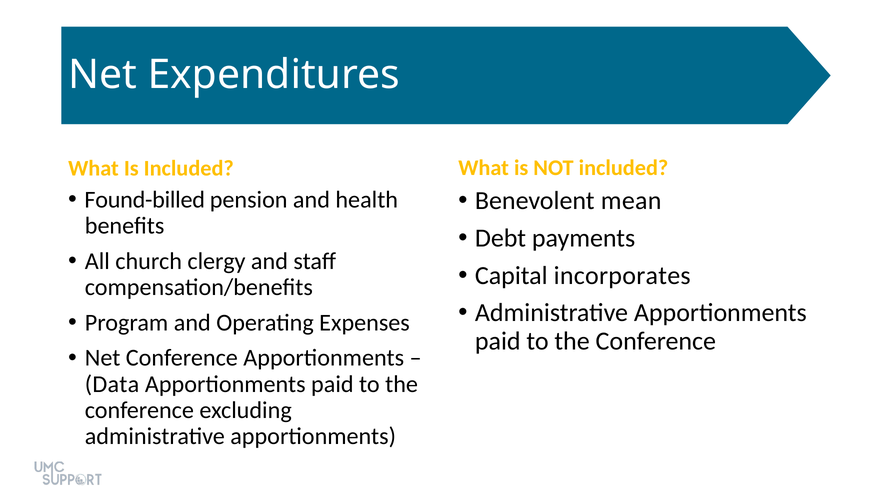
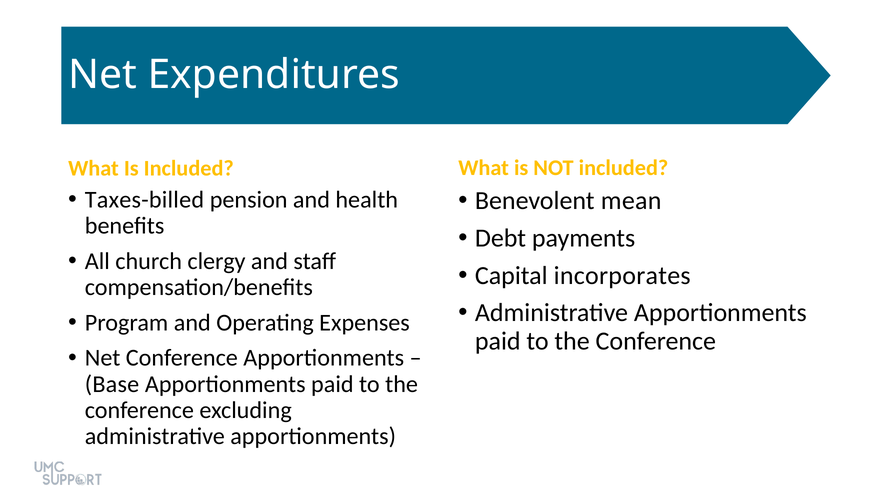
Found-billed: Found-billed -> Taxes-billed
Data: Data -> Base
